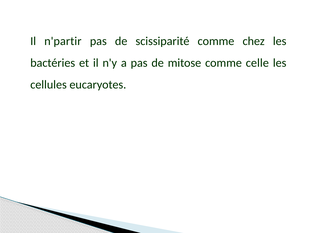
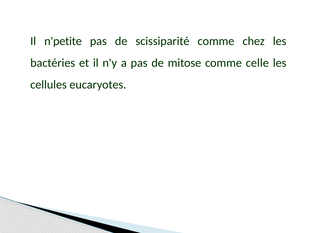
n'partir: n'partir -> n'petite
